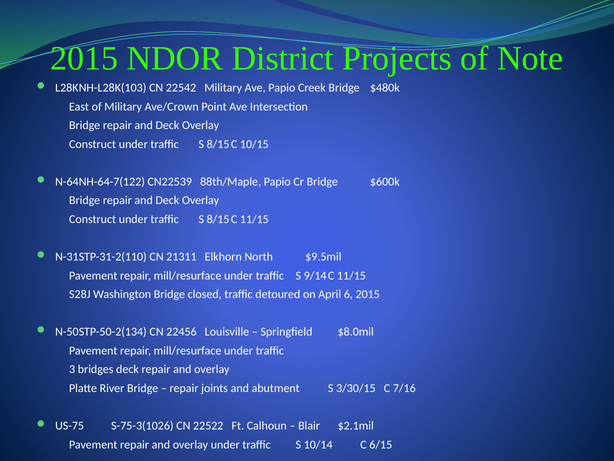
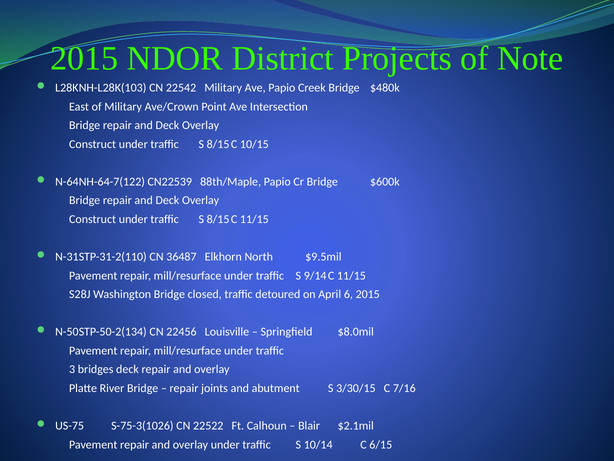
21311: 21311 -> 36487
